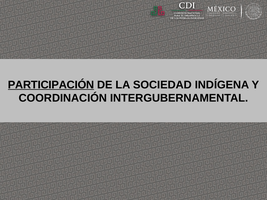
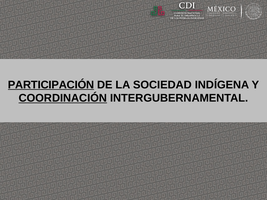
COORDINACIÓN underline: none -> present
